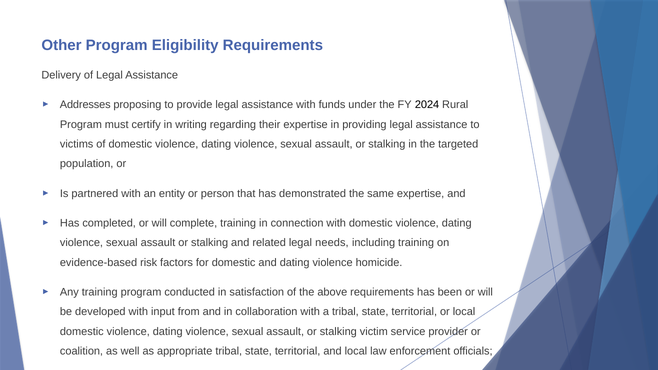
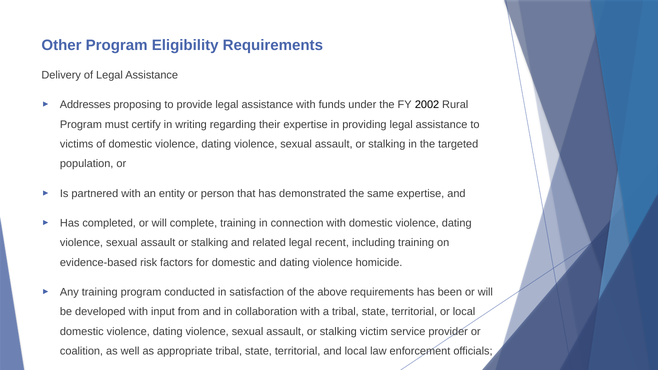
2024: 2024 -> 2002
needs: needs -> recent
